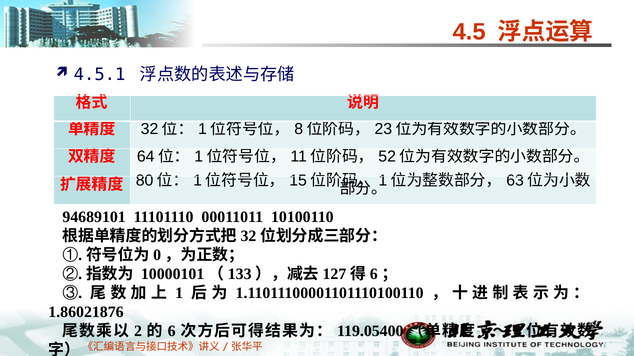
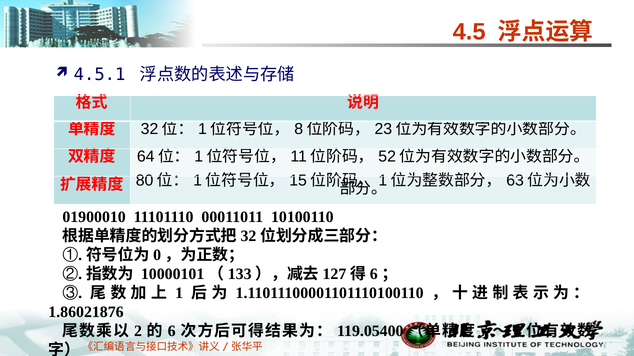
94689101: 94689101 -> 01900010
